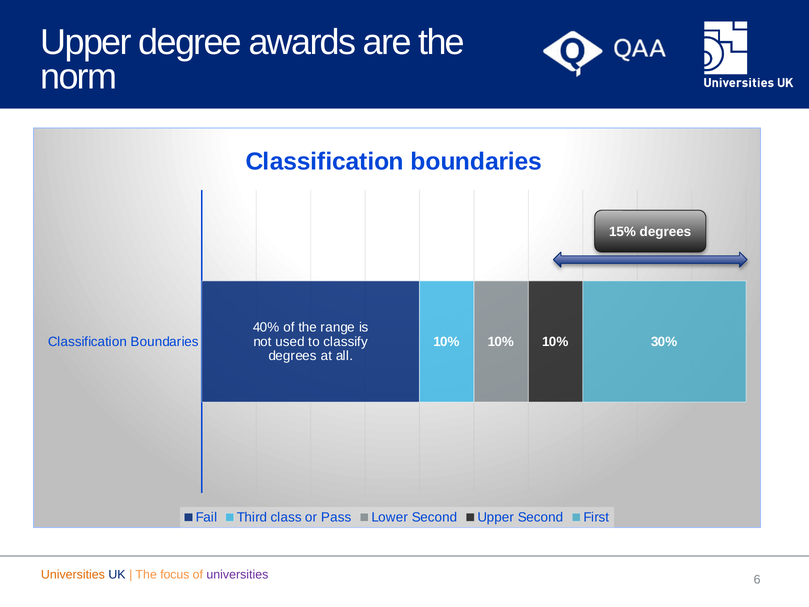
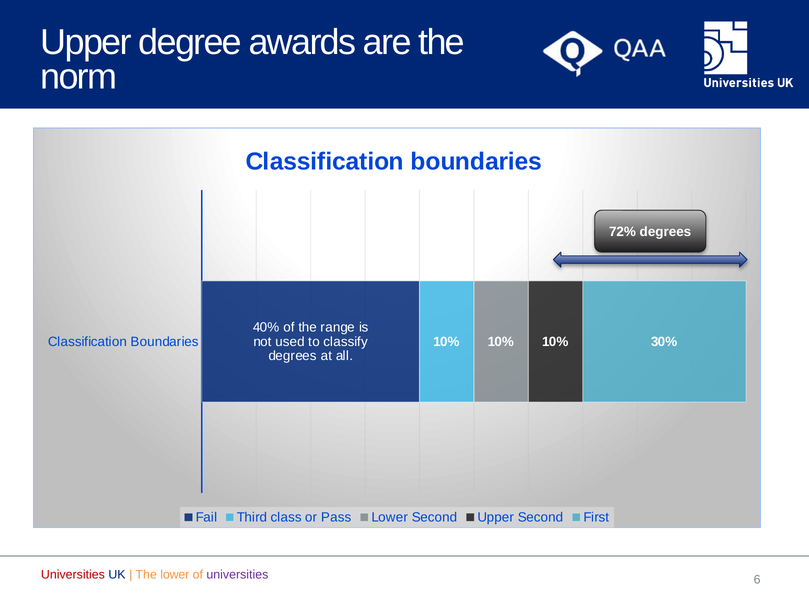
15%: 15% -> 72%
Universities at (73, 575) colour: orange -> red
The focus: focus -> lower
